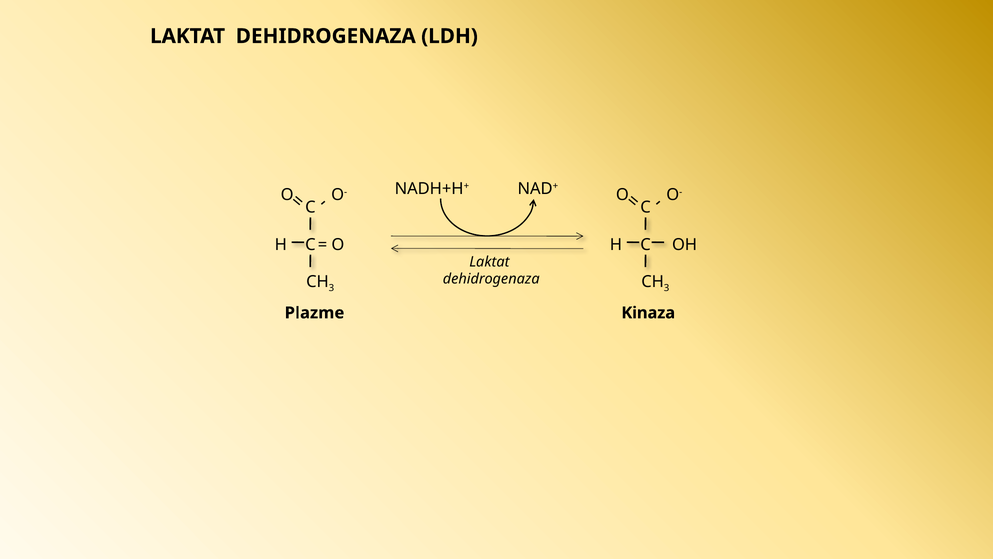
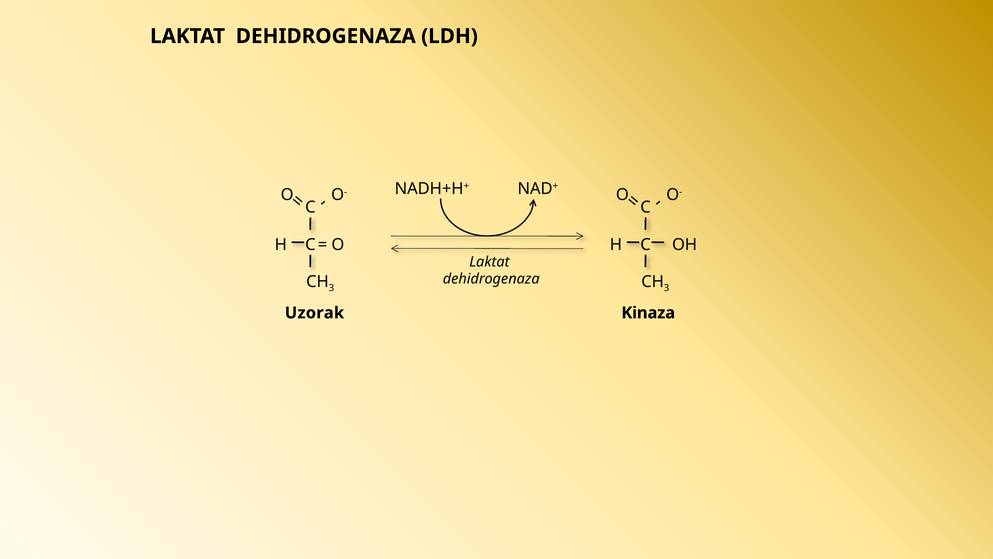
Plazme: Plazme -> Uzorak
